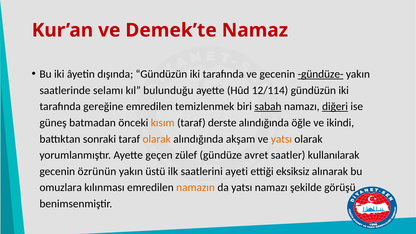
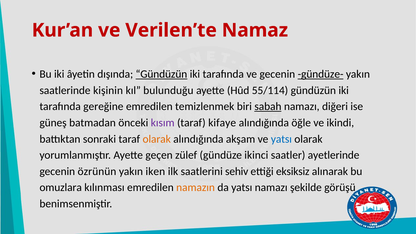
Demek’te: Demek’te -> Verilen’te
Gündüzün at (161, 74) underline: none -> present
selamı: selamı -> kişinin
12/114: 12/114 -> 55/114
diğeri underline: present -> none
kısım colour: orange -> purple
derste: derste -> kifaye
yatsı at (281, 139) colour: orange -> blue
avret: avret -> ikinci
kullanılarak: kullanılarak -> ayetlerinde
üstü: üstü -> iken
ayeti: ayeti -> sehiv
